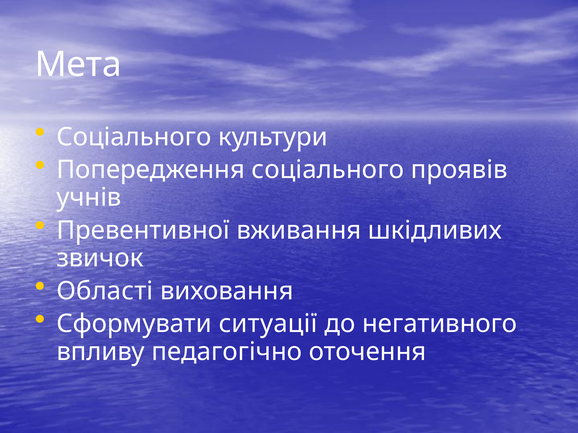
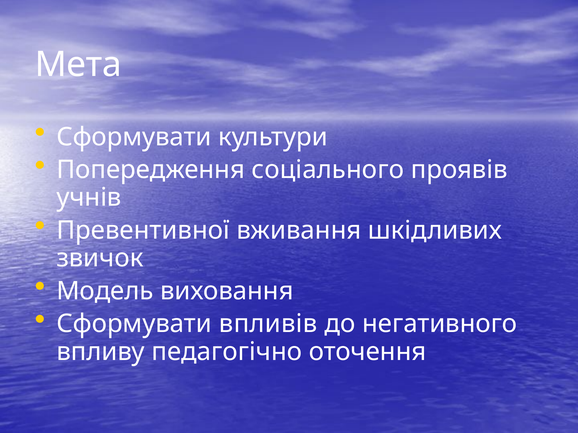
Соціального at (134, 137): Соціального -> Сформувати
Області: Області -> Модель
ситуації: ситуації -> впливів
